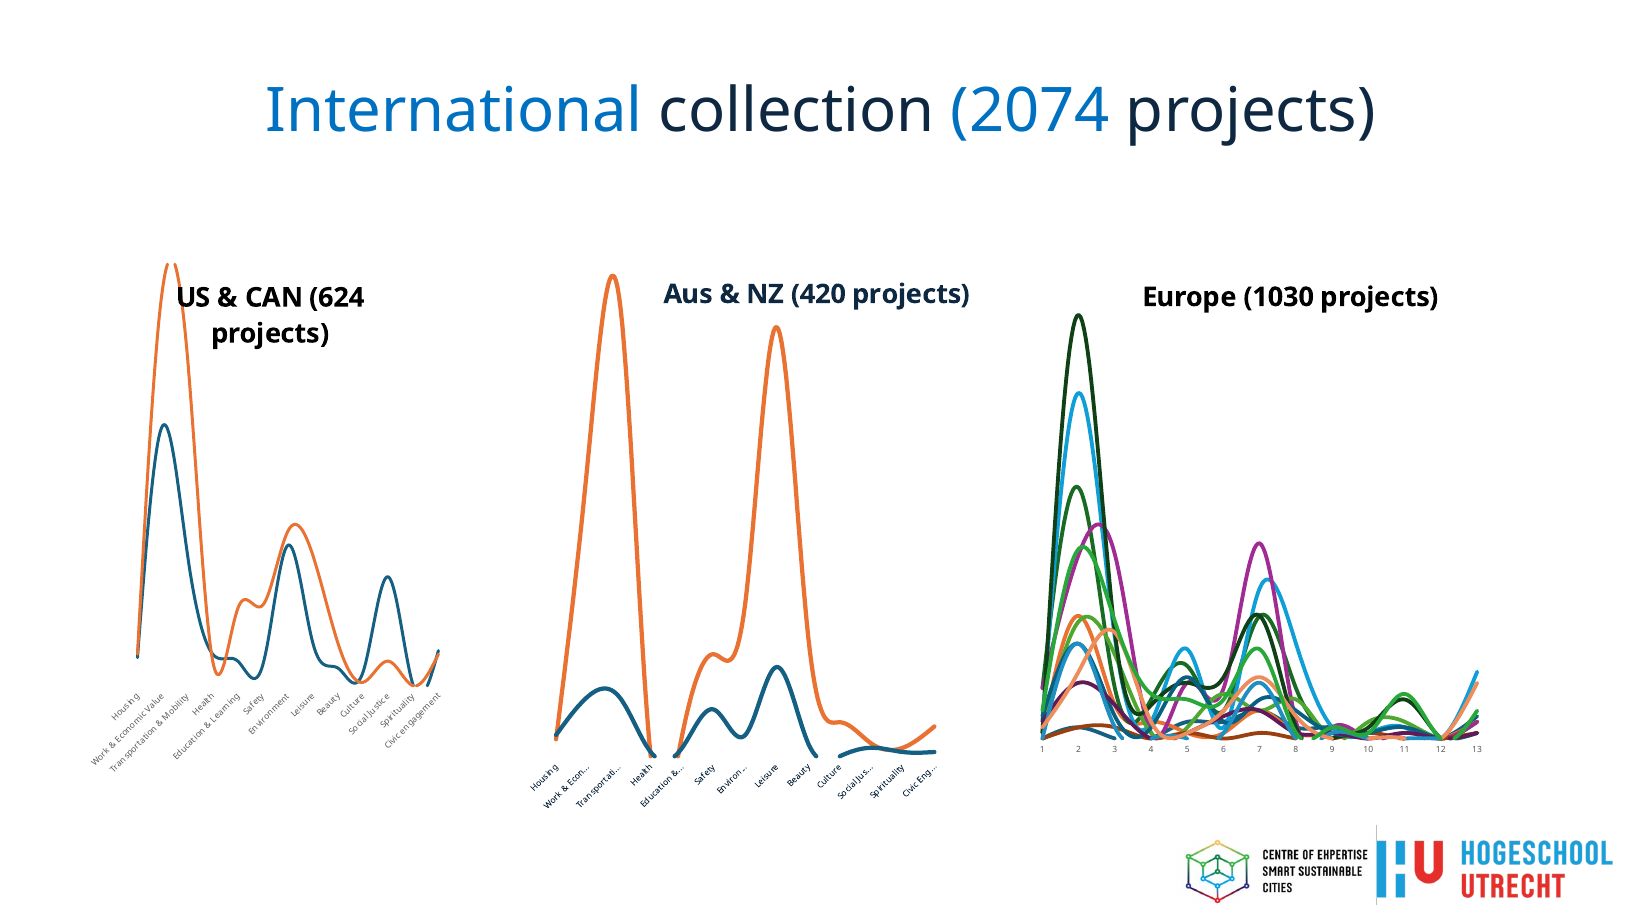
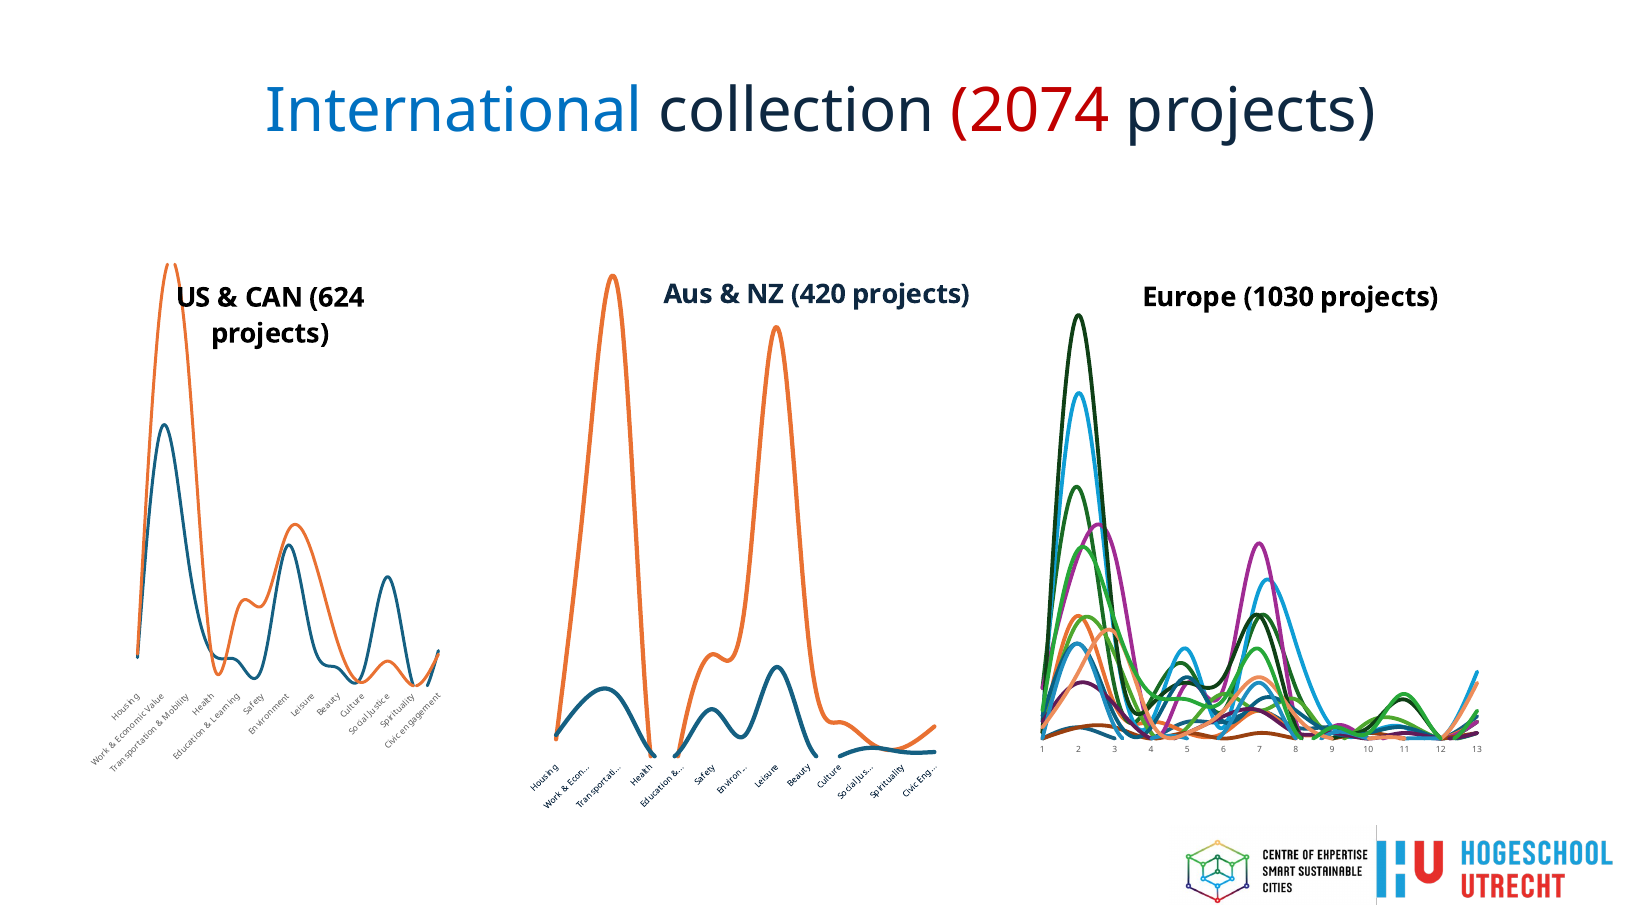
2074 colour: blue -> red
